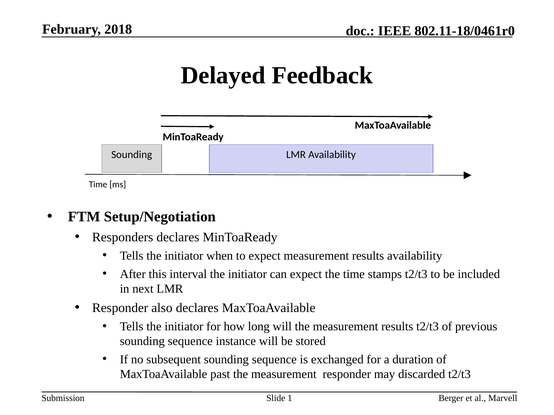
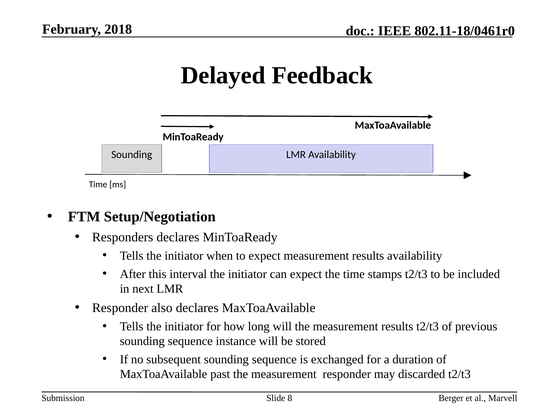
1: 1 -> 8
